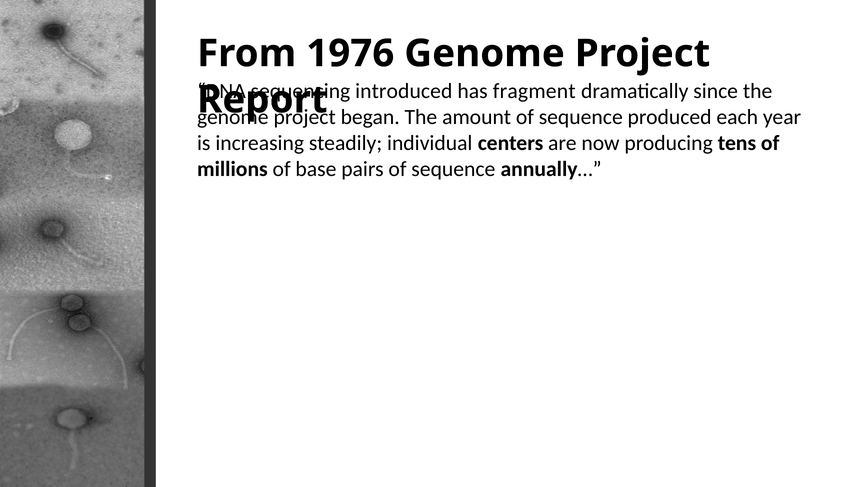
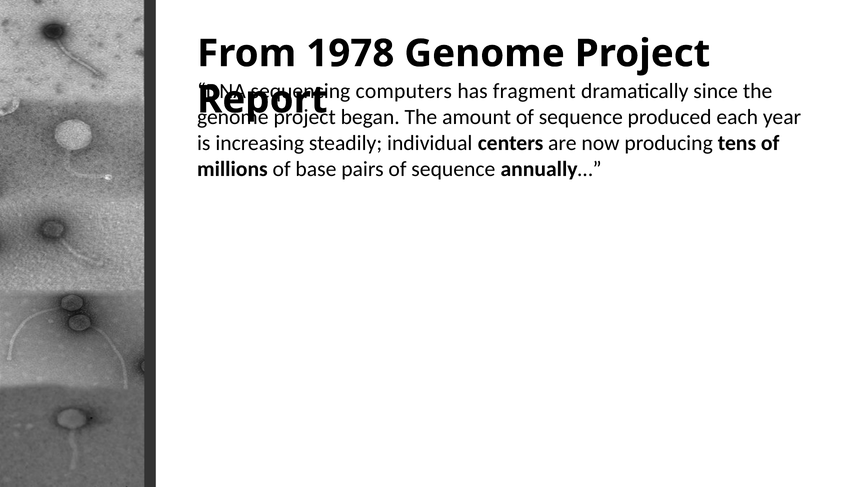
1976: 1976 -> 1978
introduced: introduced -> computers
